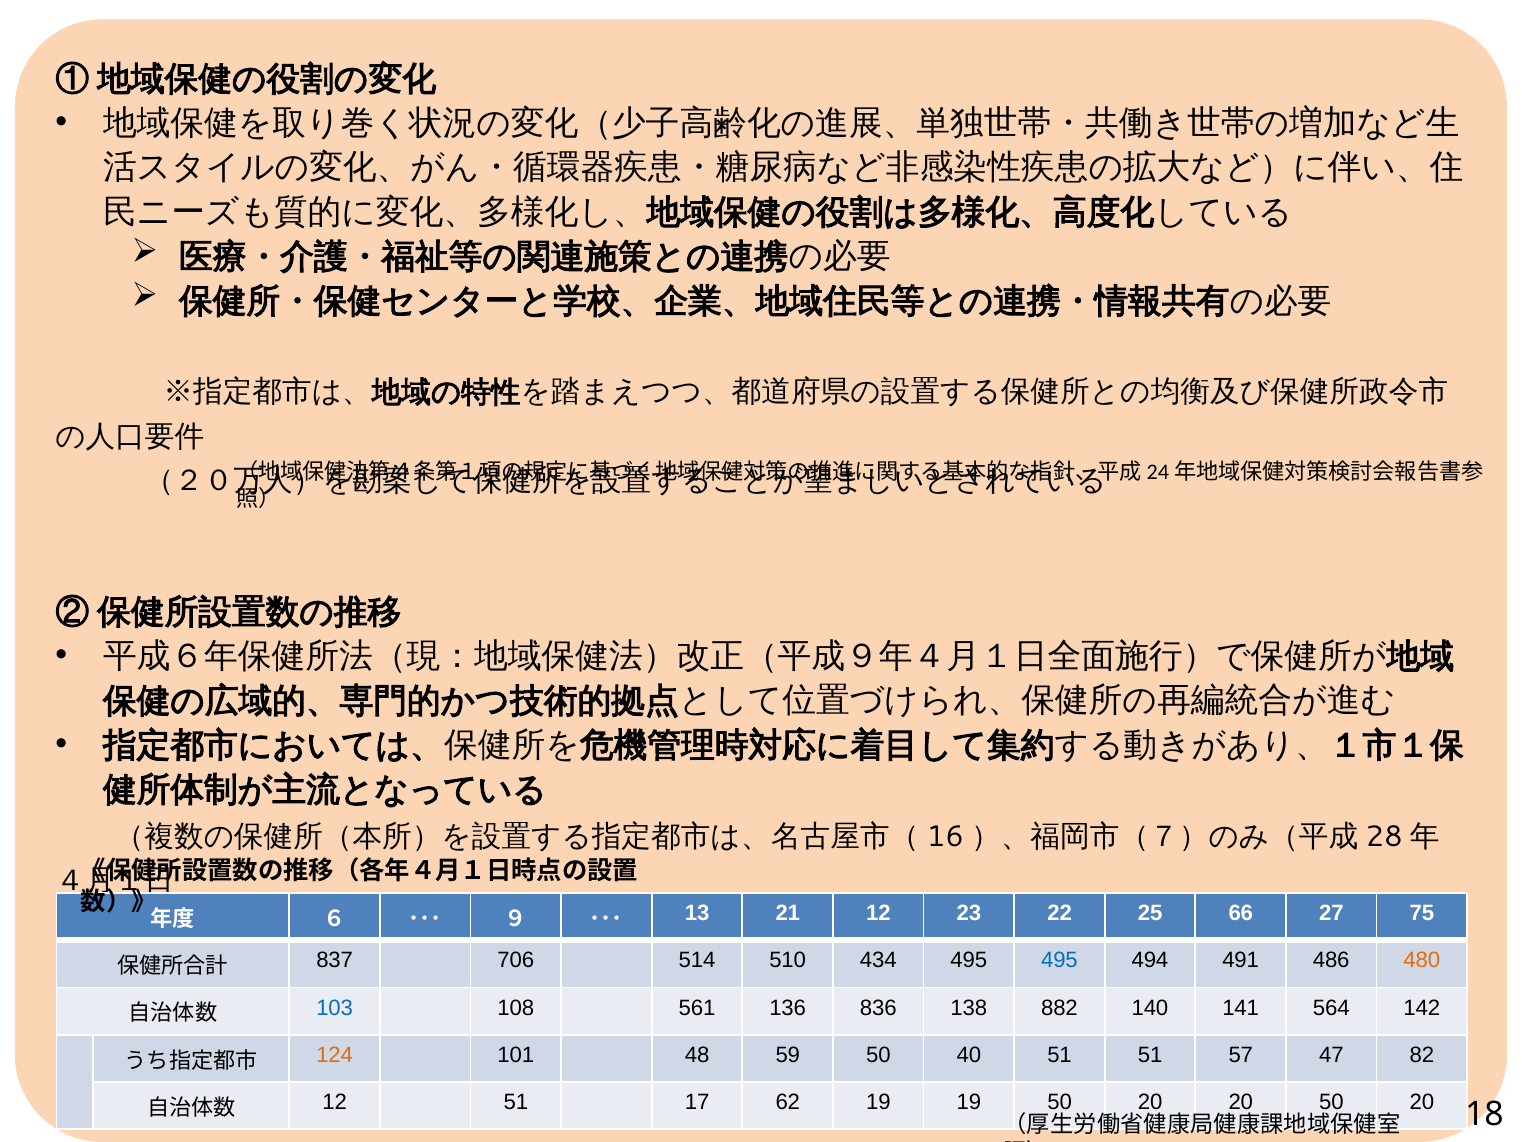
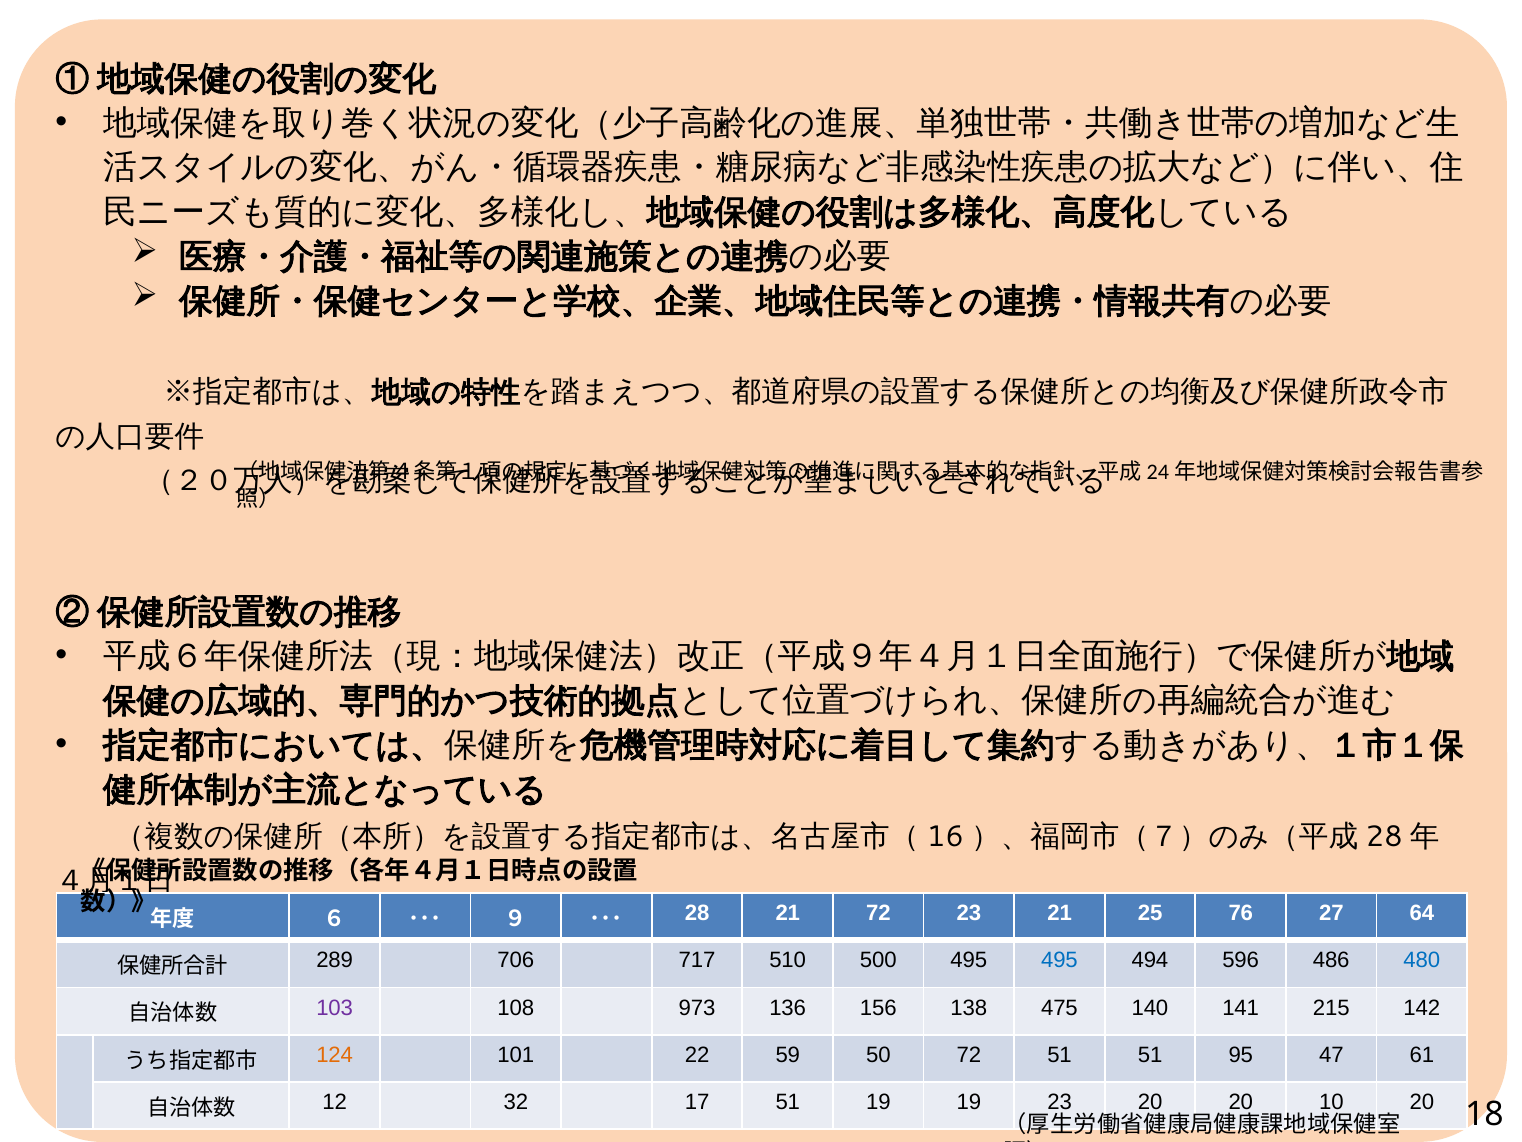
13: 13 -> 28
21 12: 12 -> 72
23 22: 22 -> 21
66: 66 -> 76
75: 75 -> 64
837: 837 -> 289
514: 514 -> 717
434: 434 -> 500
491: 491 -> 596
480 colour: orange -> blue
103 colour: blue -> purple
561: 561 -> 973
836: 836 -> 156
882: 882 -> 475
564: 564 -> 215
48: 48 -> 22
50 40: 40 -> 72
57: 57 -> 95
82: 82 -> 61
12 51: 51 -> 32
17 62: 62 -> 51
19 50: 50 -> 23
20 50: 50 -> 10
